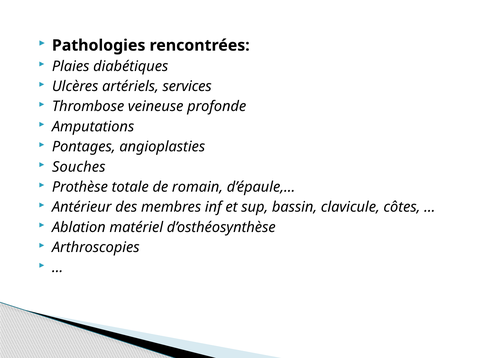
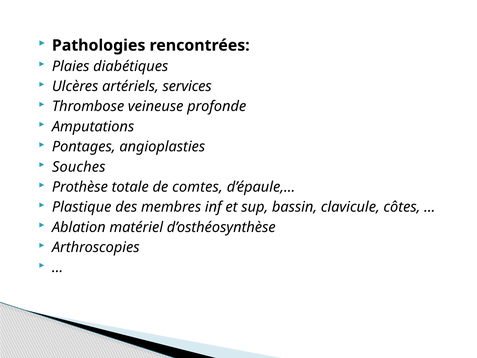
romain: romain -> comtes
Antérieur: Antérieur -> Plastique
